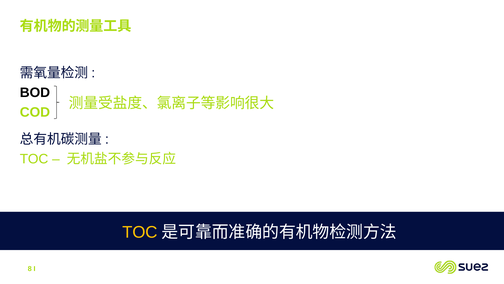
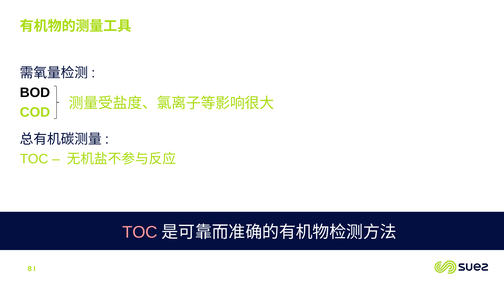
TOC at (140, 232) colour: yellow -> pink
